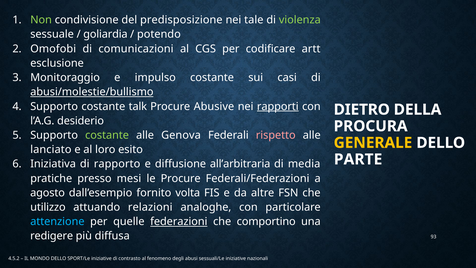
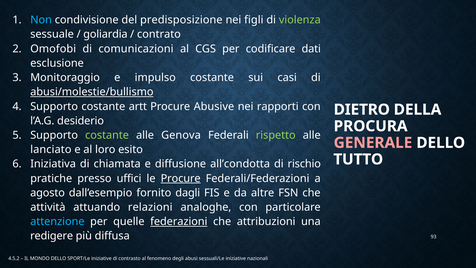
Non colour: light green -> light blue
tale: tale -> figli
potendo: potendo -> contrato
artt: artt -> dati
talk: talk -> artt
rapporti underline: present -> none
rispetto colour: pink -> light green
GENERALE colour: yellow -> pink
PARTE: PARTE -> TUTTO
rapporto: rapporto -> chiamata
all’arbitraria: all’arbitraria -> all’condotta
media: media -> rischio
mesi: mesi -> uffici
Procure at (181, 178) underline: none -> present
volta: volta -> dagli
utilizzo: utilizzo -> attività
comportino: comportino -> attribuzioni
